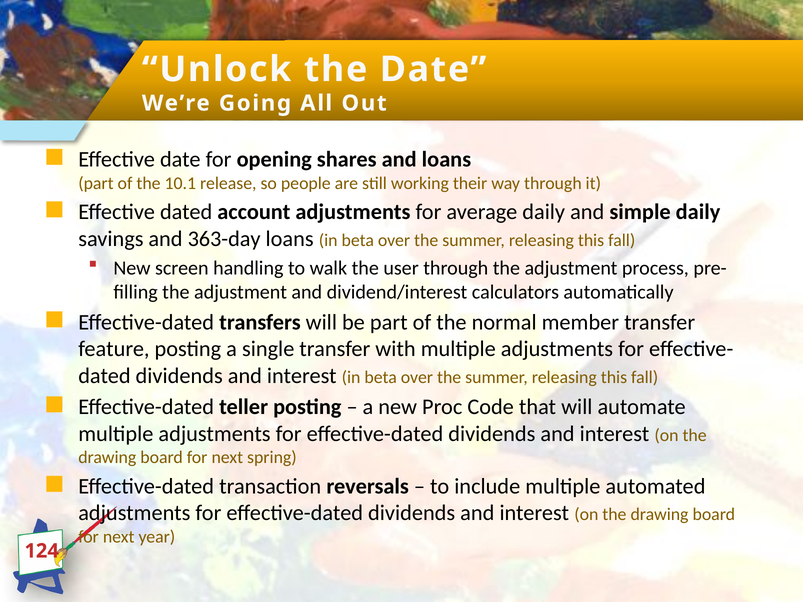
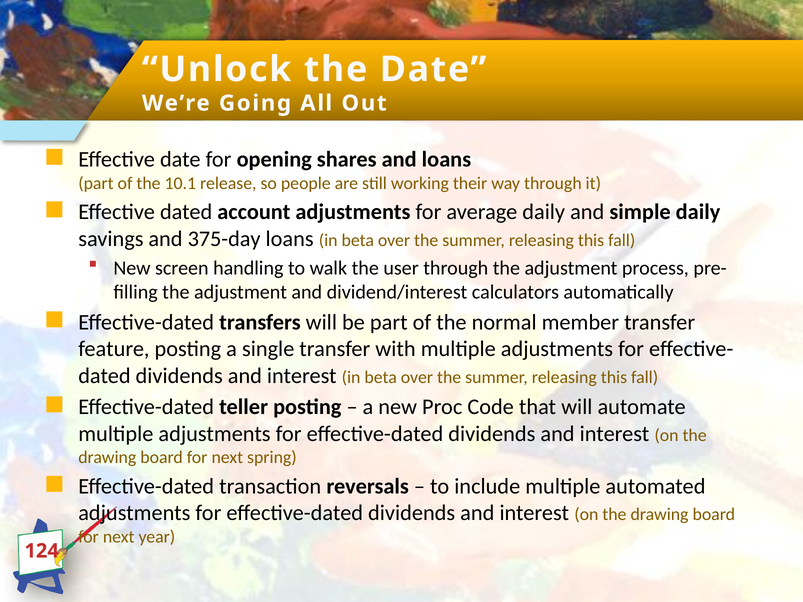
363-day: 363-day -> 375-day
